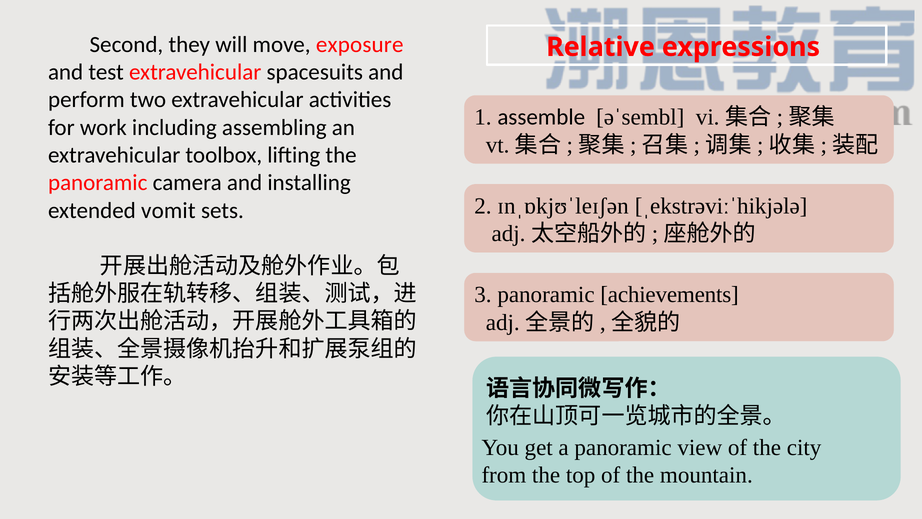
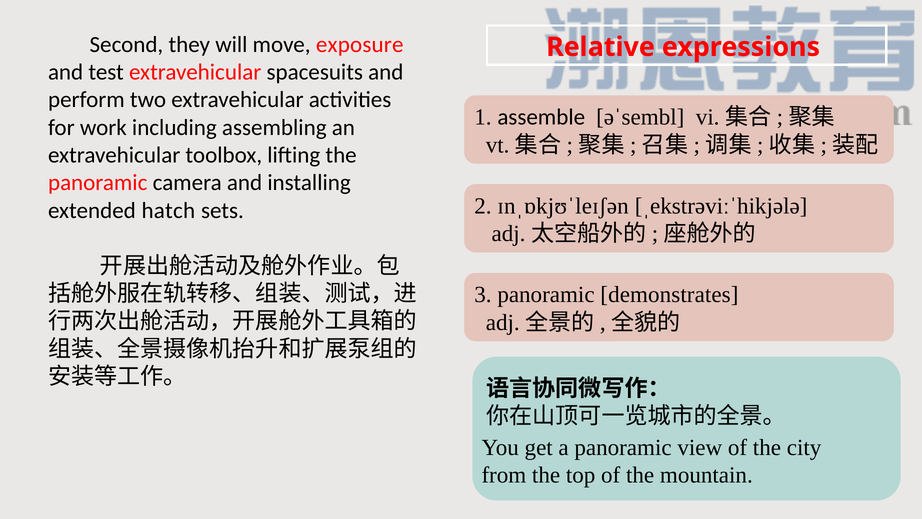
vomit: vomit -> hatch
achievements: achievements -> demonstrates
